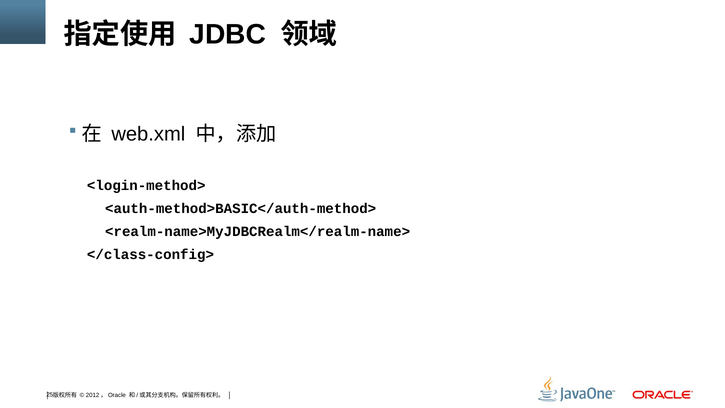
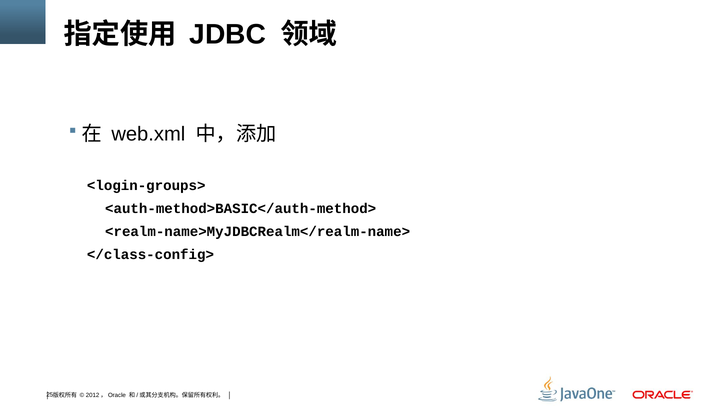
<login-method>: <login-method> -> <login-groups>
